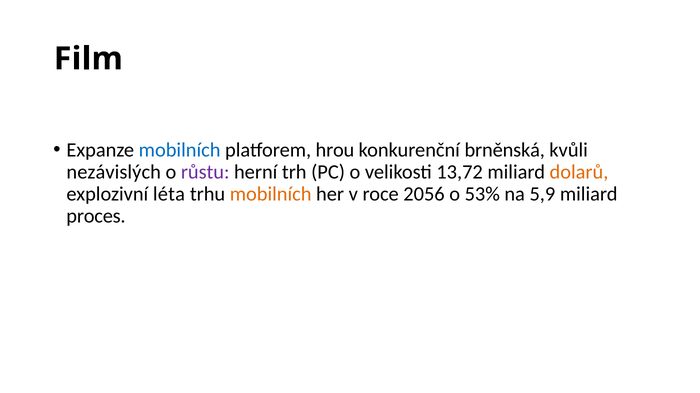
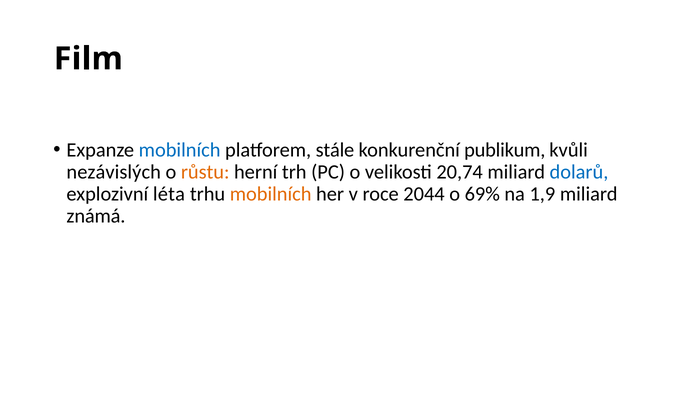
hrou: hrou -> stále
brněnská: brněnská -> publikum
růstu colour: purple -> orange
13,72: 13,72 -> 20,74
dolarů colour: orange -> blue
2056: 2056 -> 2044
53%: 53% -> 69%
5,9: 5,9 -> 1,9
proces: proces -> známá
